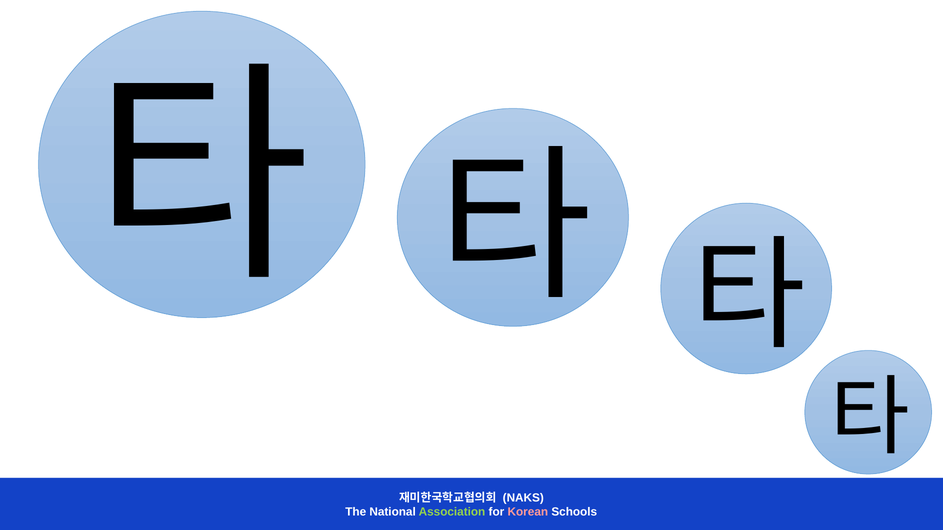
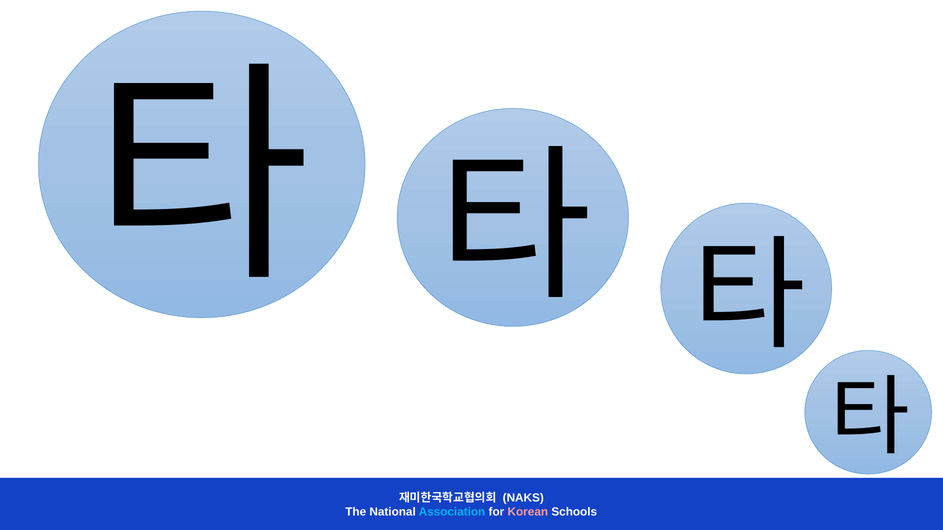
Association colour: light green -> light blue
